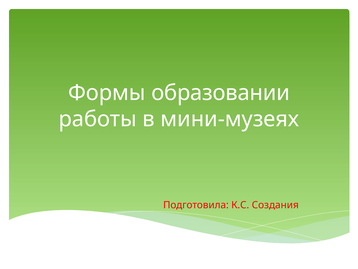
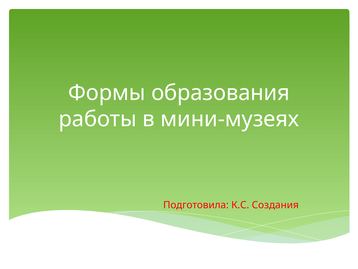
образовании: образовании -> образования
